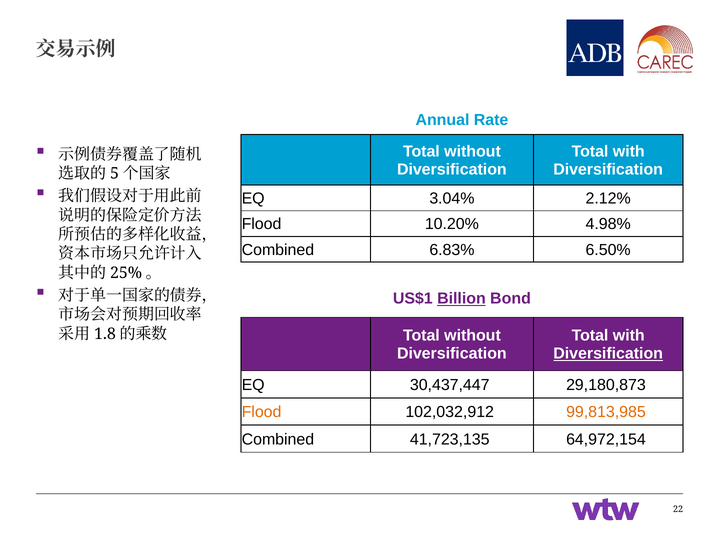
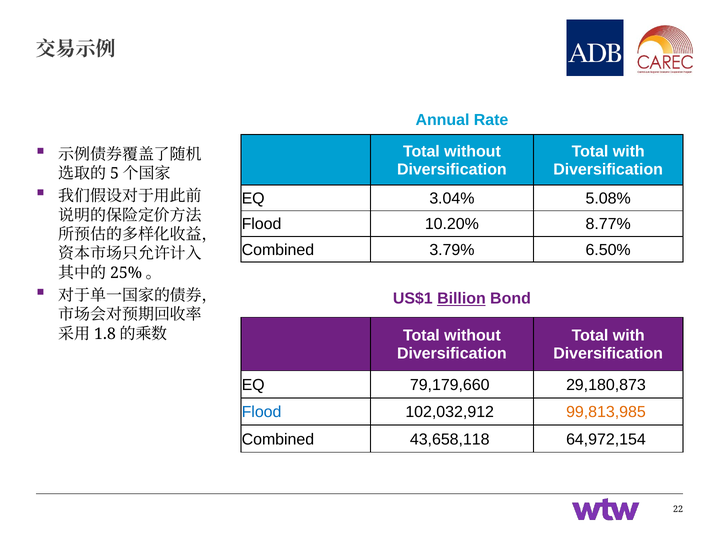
2.12%: 2.12% -> 5.08%
4.98%: 4.98% -> 8.77%
6.83%: 6.83% -> 3.79%
Diversification at (608, 354) underline: present -> none
30,437,447: 30,437,447 -> 79,179,660
Flood at (262, 412) colour: orange -> blue
41,723,135: 41,723,135 -> 43,658,118
